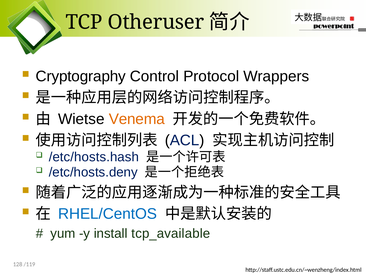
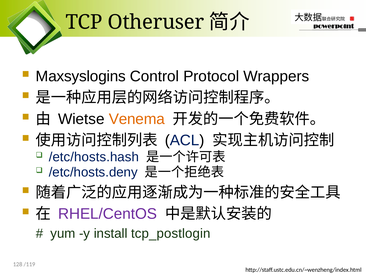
Cryptography: Cryptography -> Maxsyslogins
RHEL/CentOS colour: blue -> purple
tcp_available: tcp_available -> tcp_postlogin
